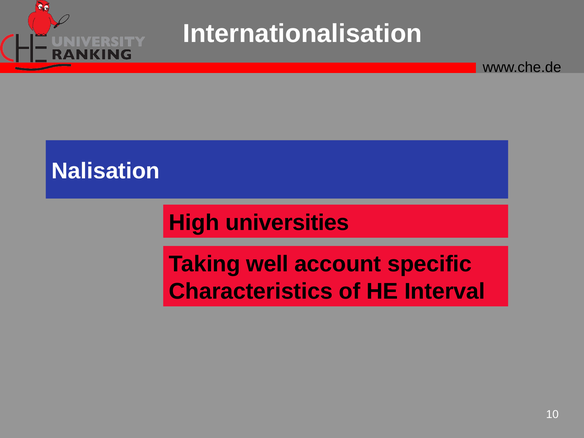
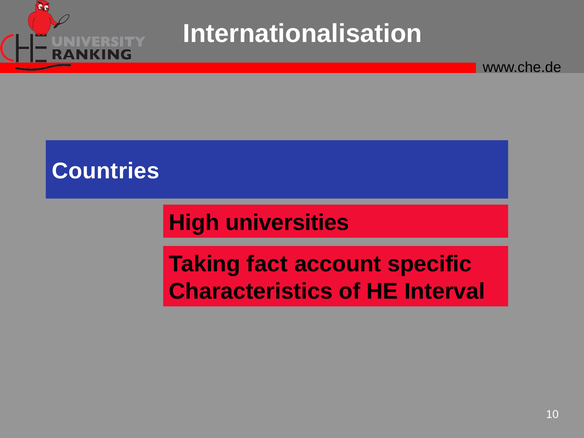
Nalisation: Nalisation -> Countries
well: well -> fact
